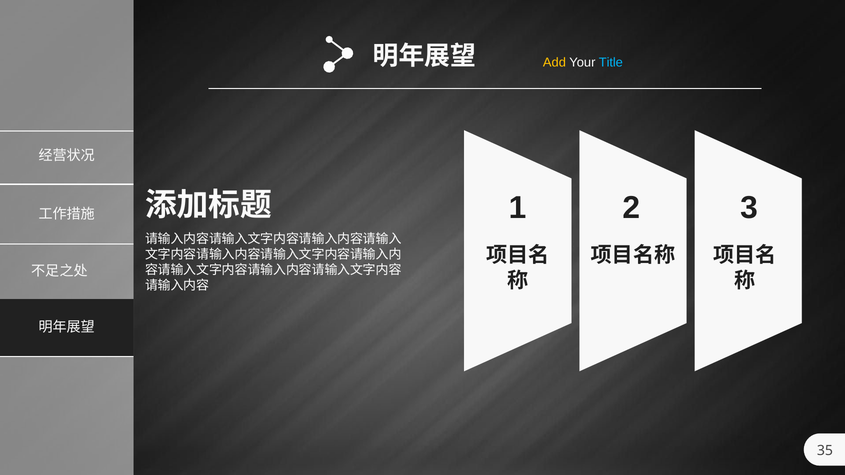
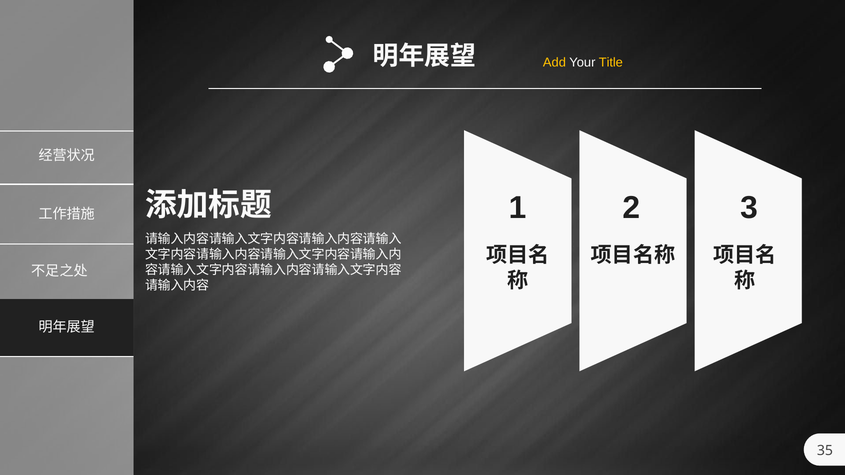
Title colour: light blue -> yellow
